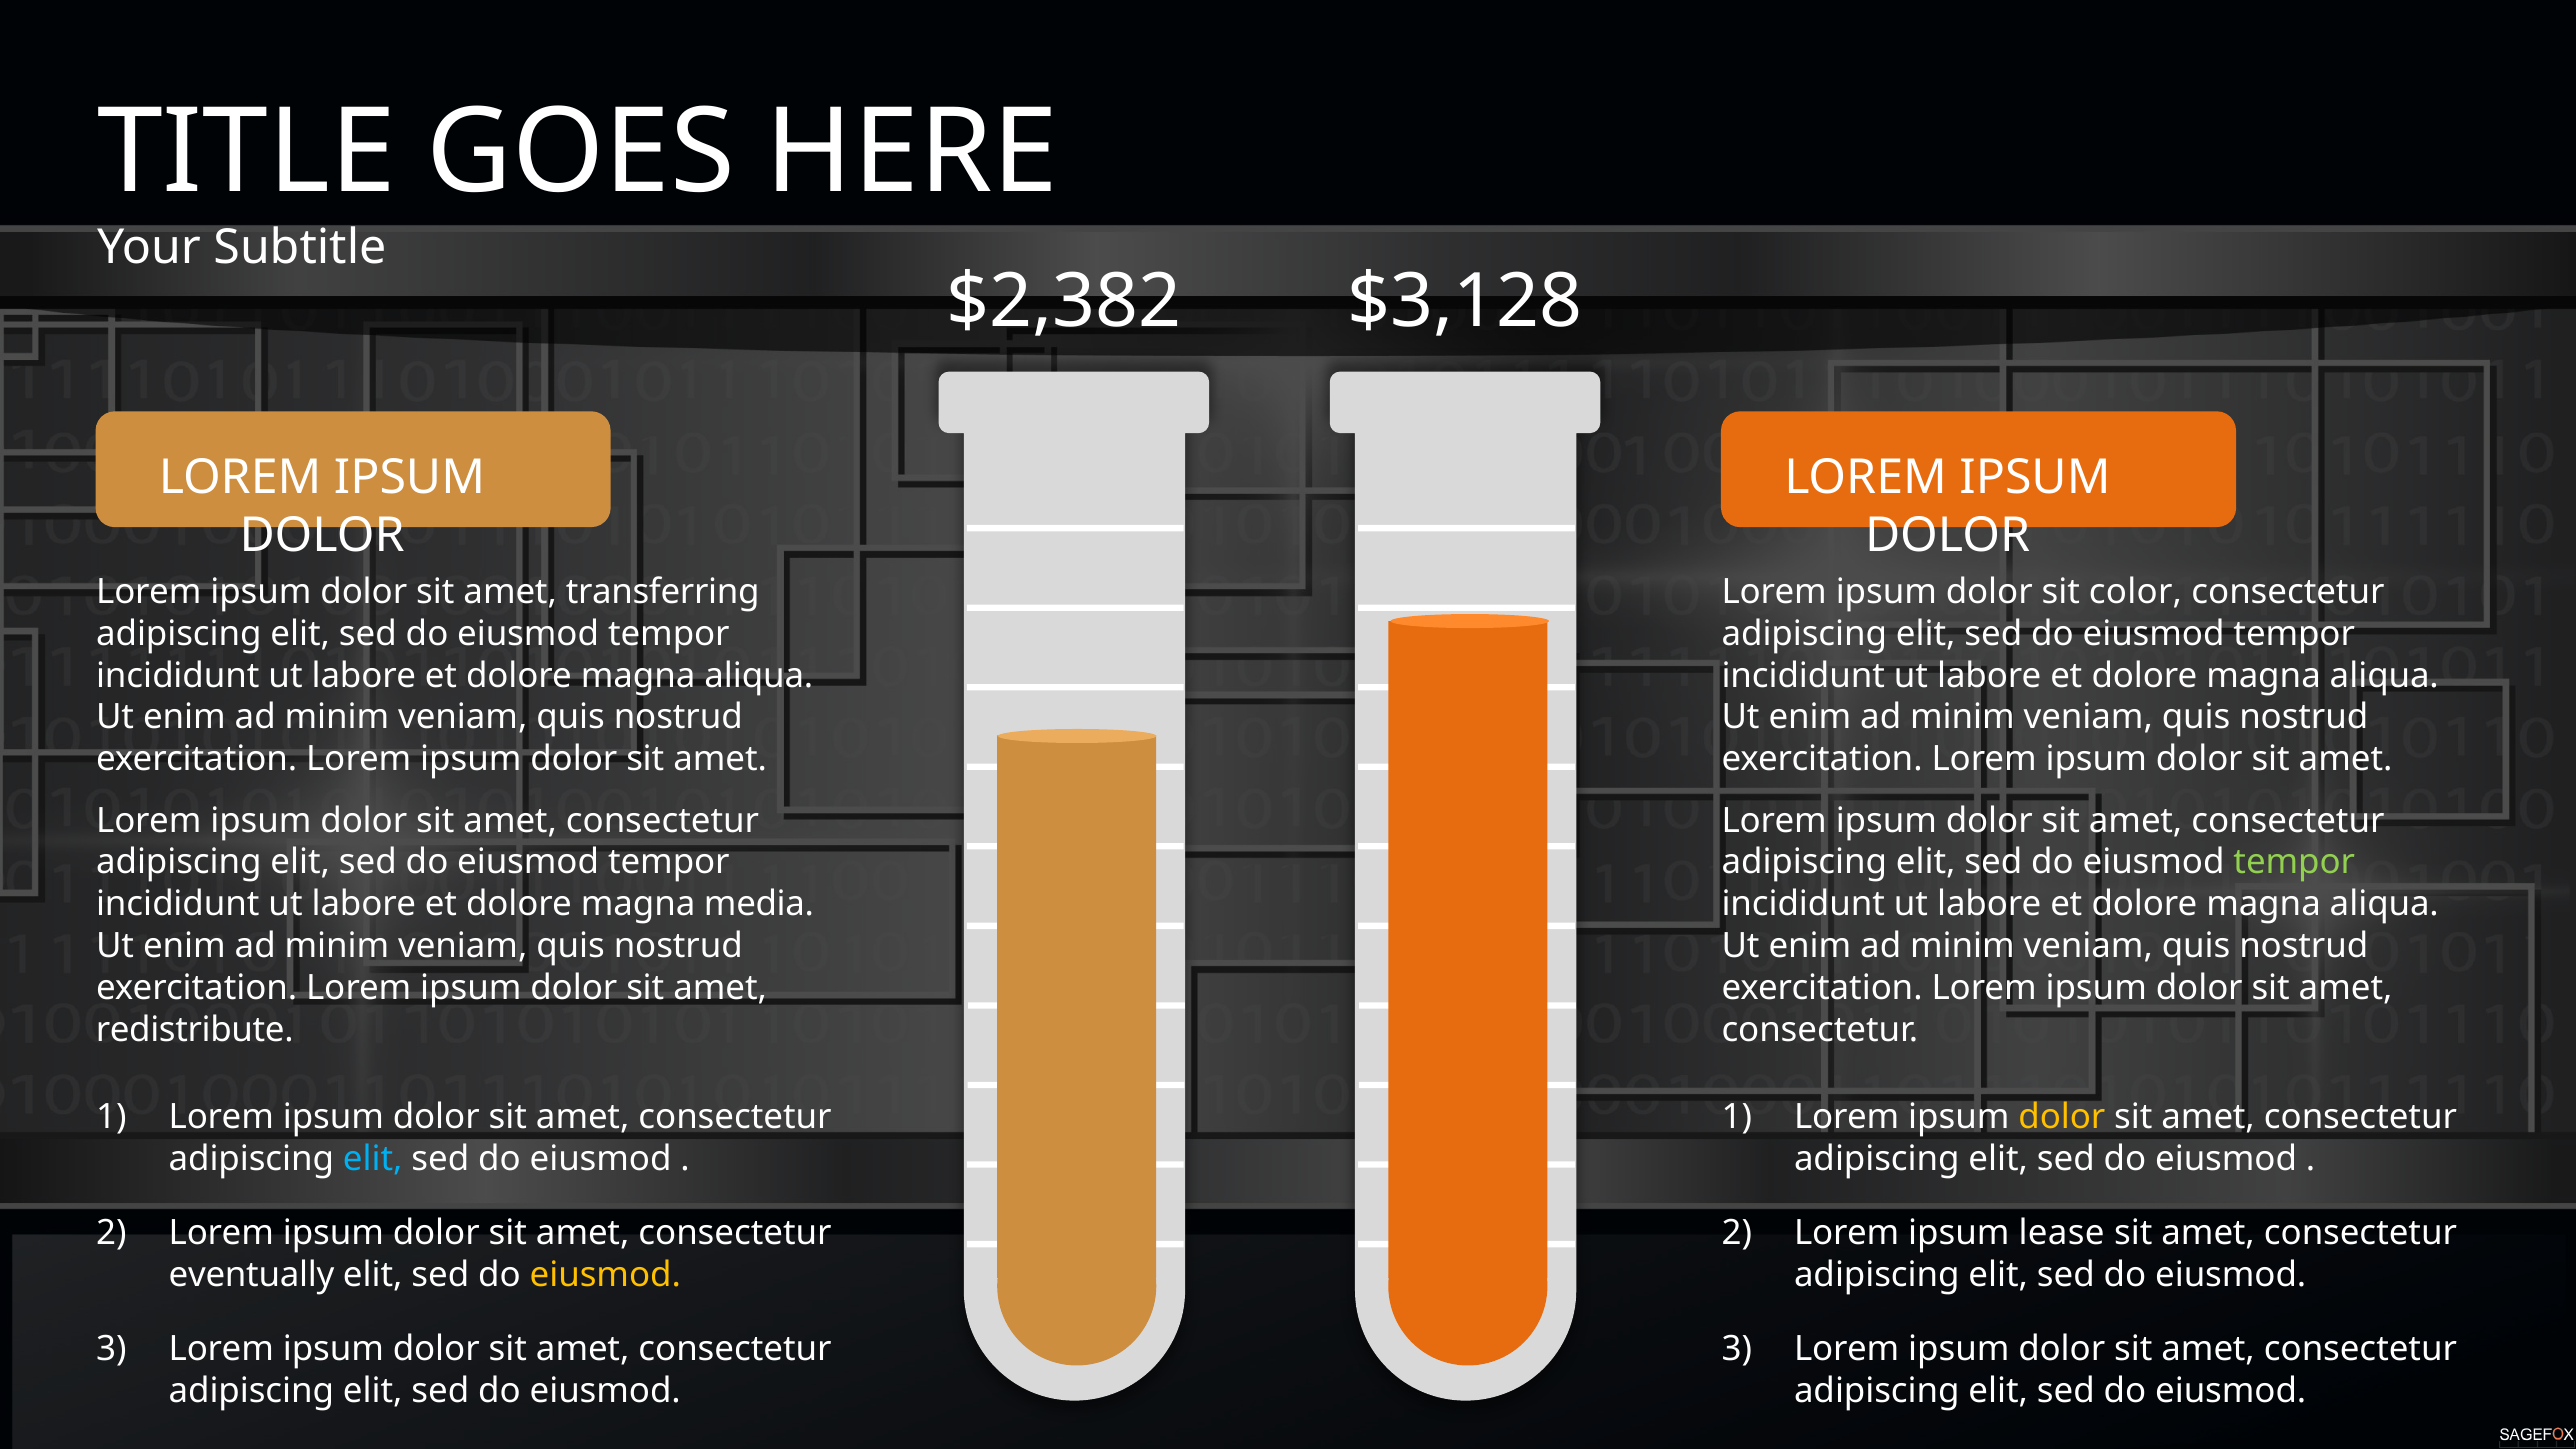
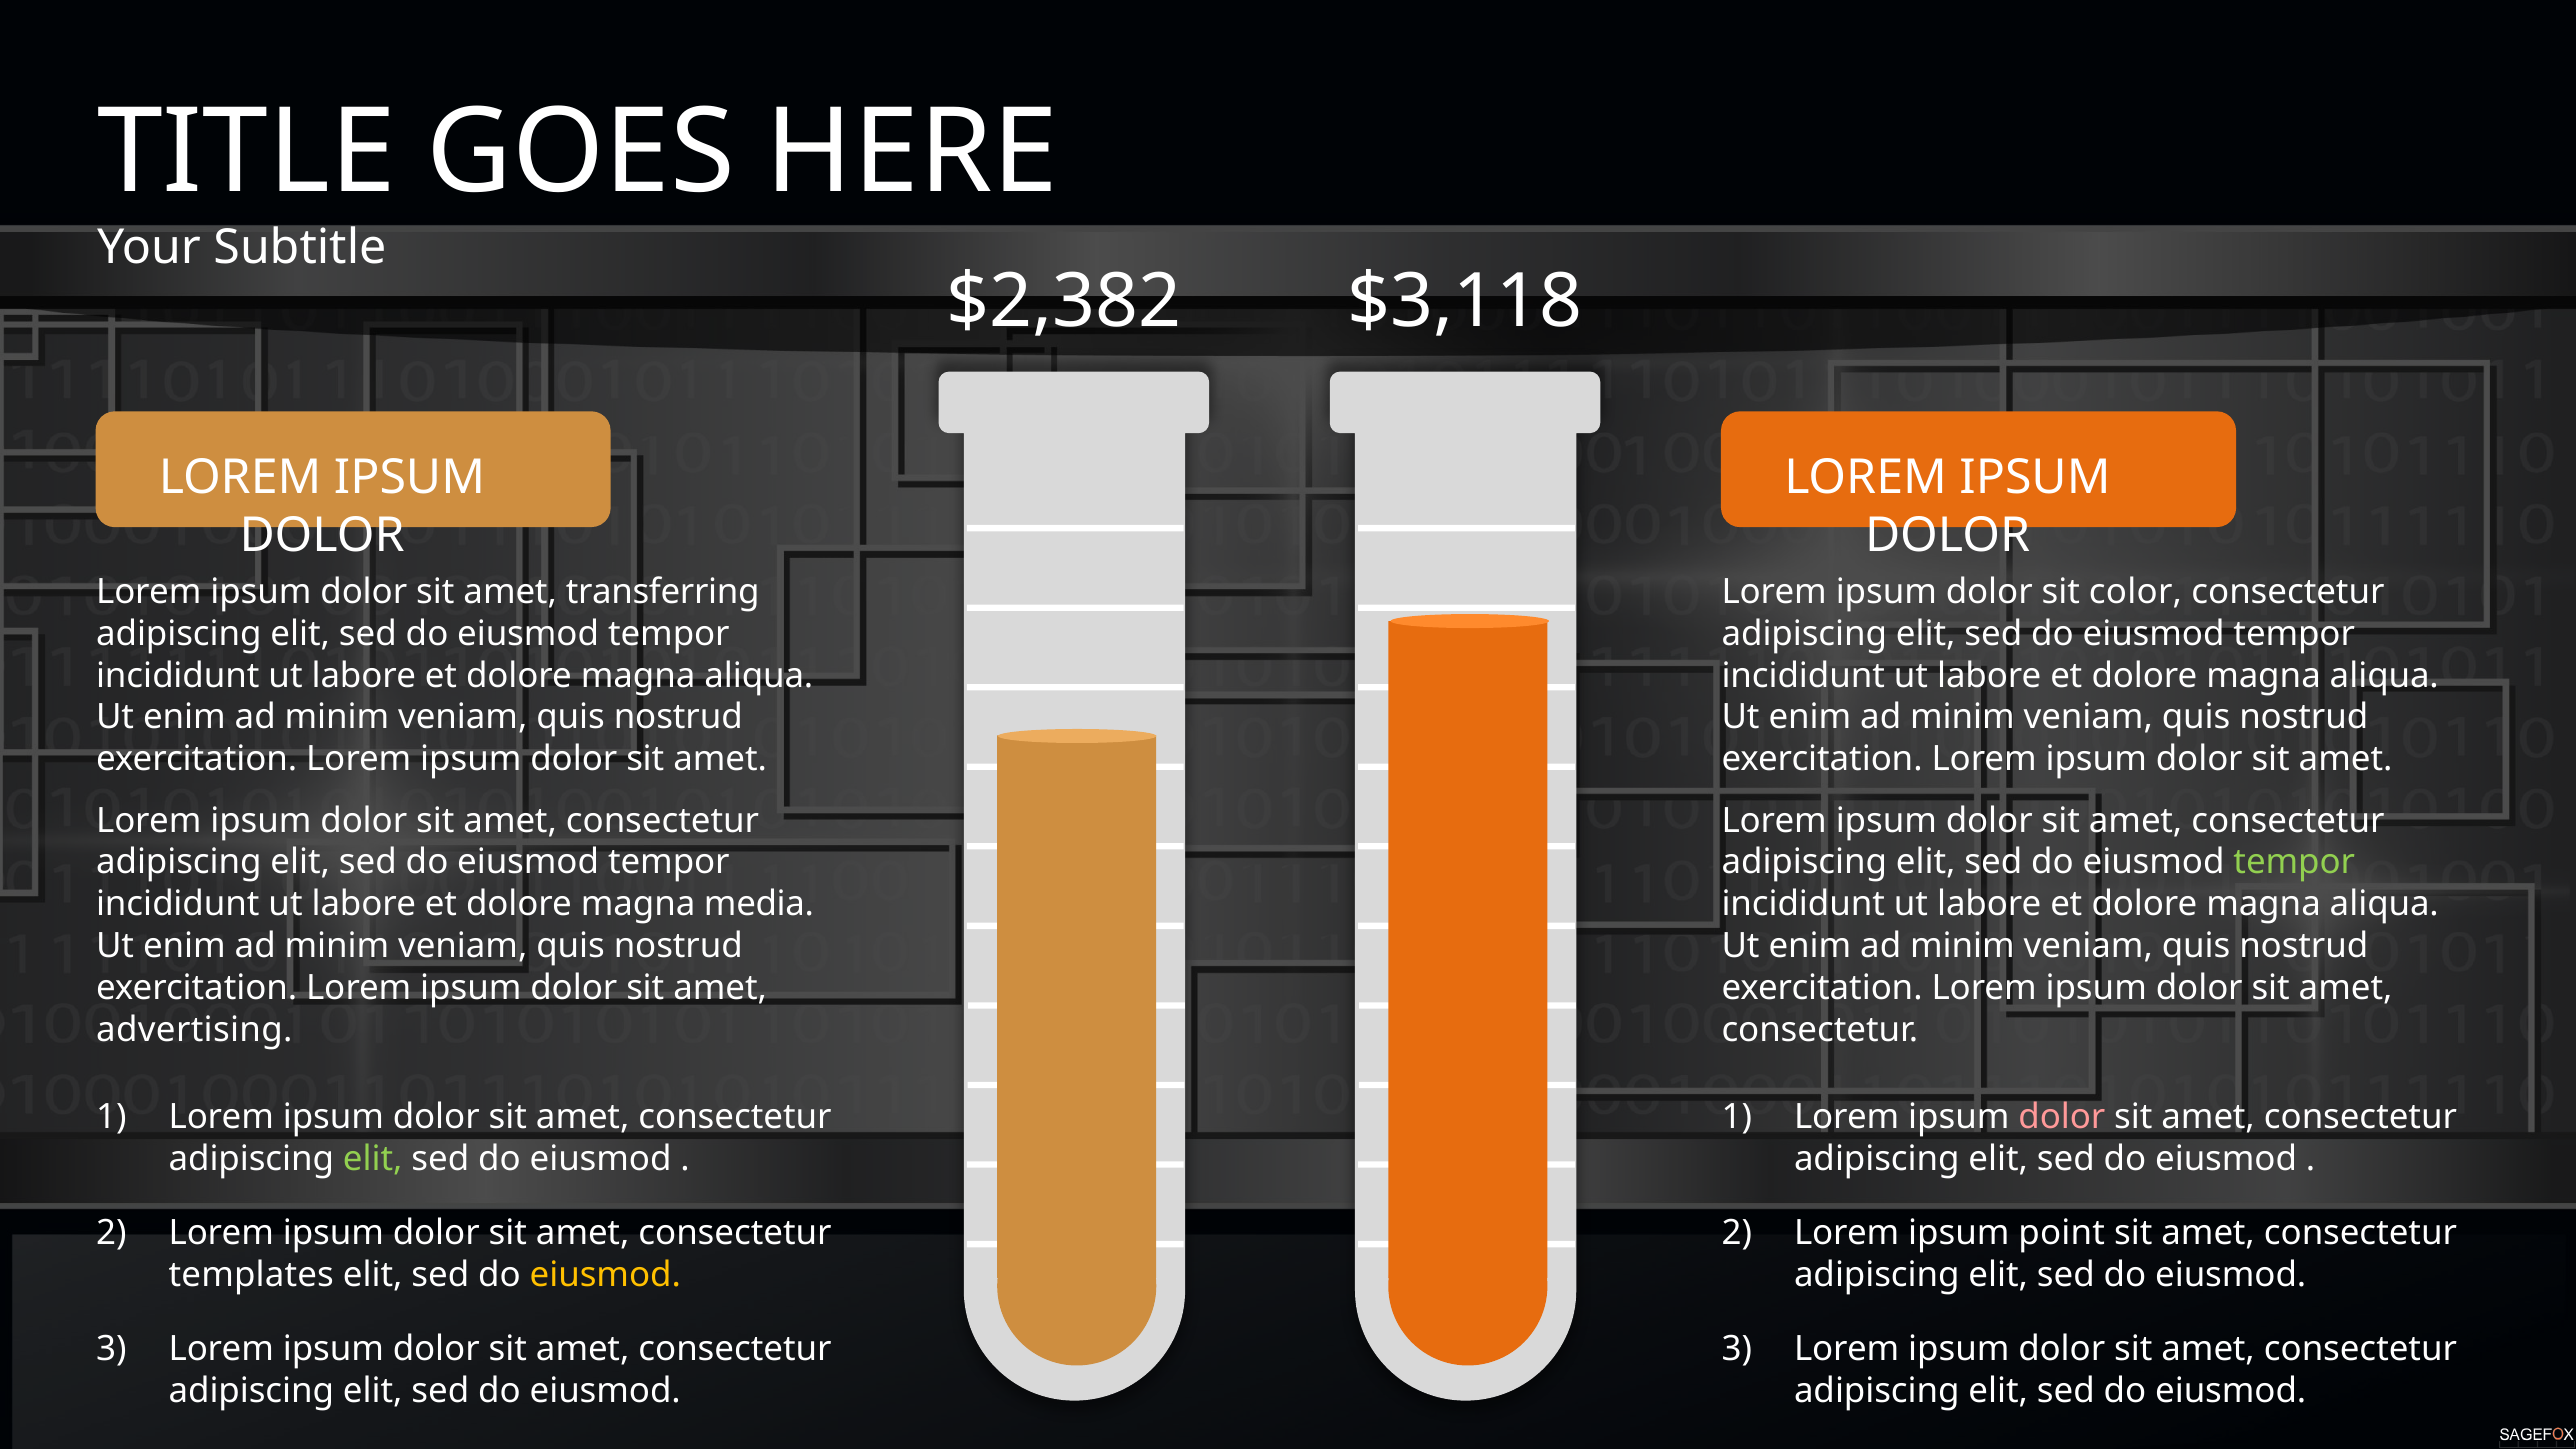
$3,128: $3,128 -> $3,118
redistribute: redistribute -> advertising
dolor at (2062, 1117) colour: yellow -> pink
elit at (373, 1159) colour: light blue -> light green
lease: lease -> point
eventually: eventually -> templates
